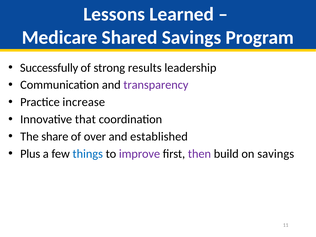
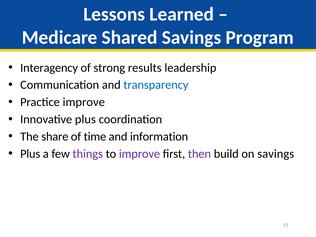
Successfully: Successfully -> Interagency
transparency colour: purple -> blue
Practice increase: increase -> improve
Innovative that: that -> plus
over: over -> time
established: established -> information
things colour: blue -> purple
